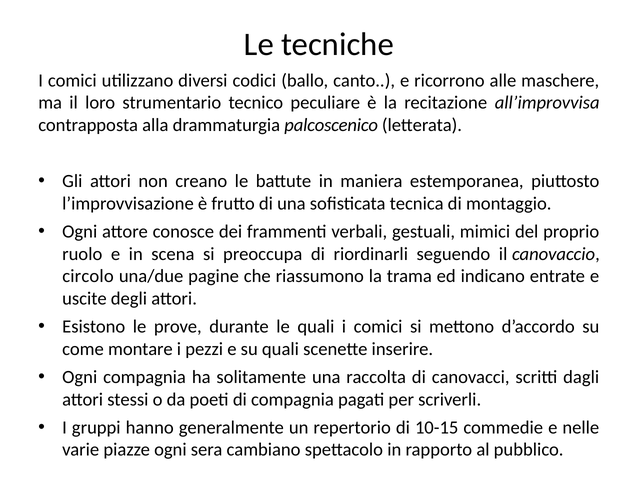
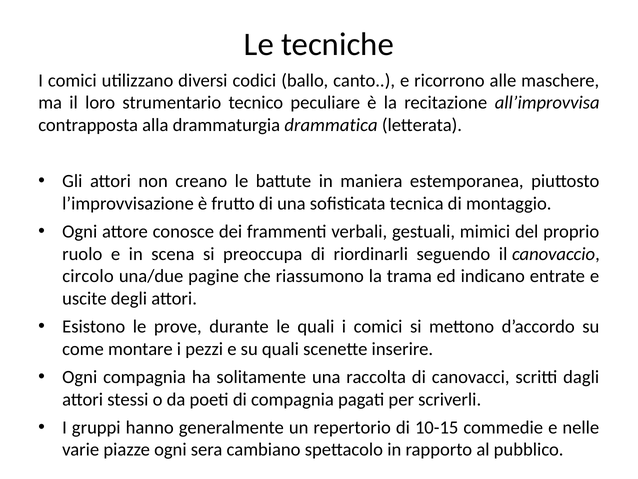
palcoscenico: palcoscenico -> drammatica
